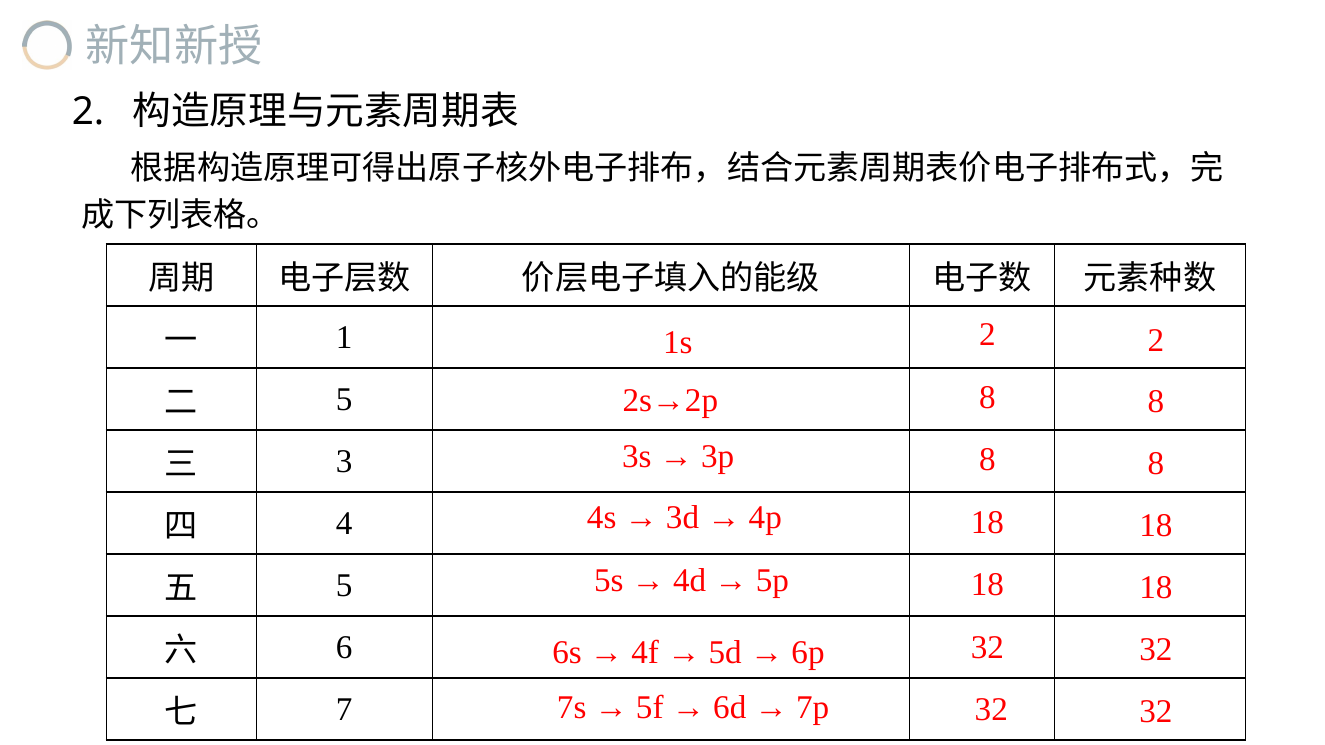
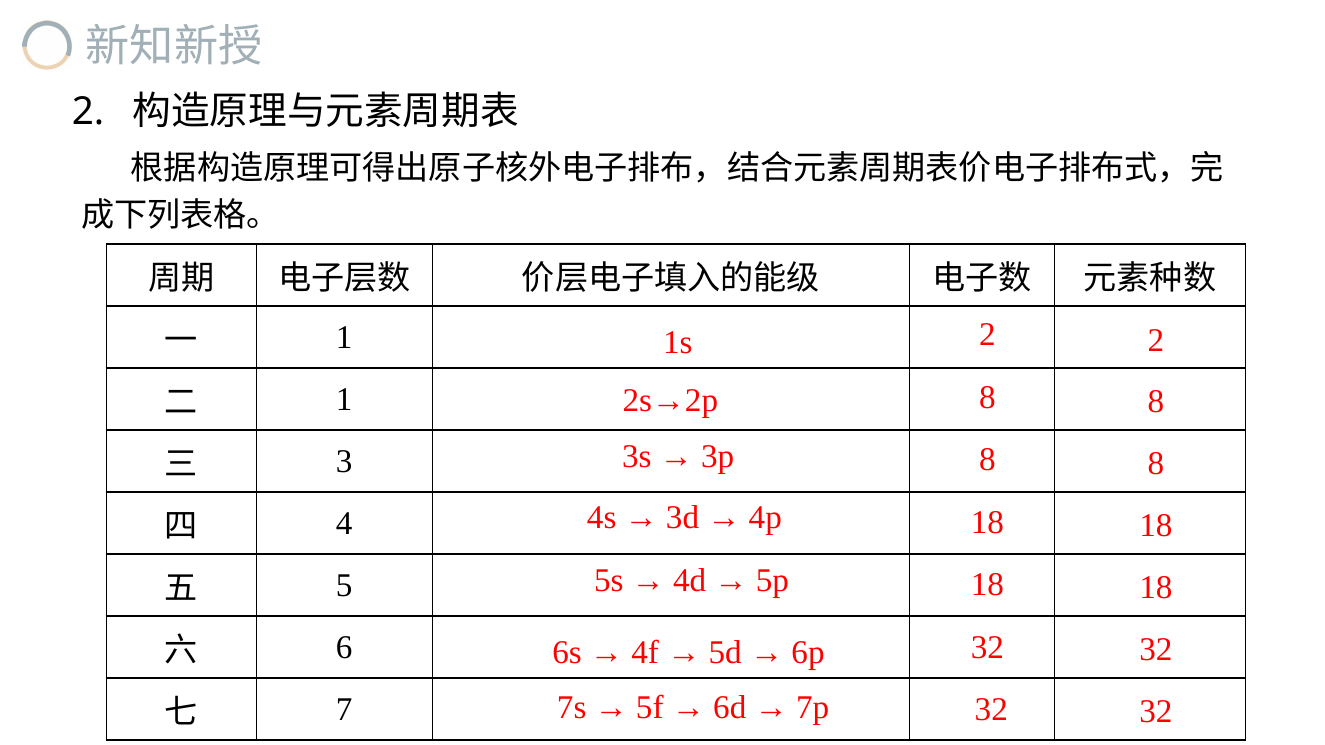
5 at (344, 399): 5 -> 1
